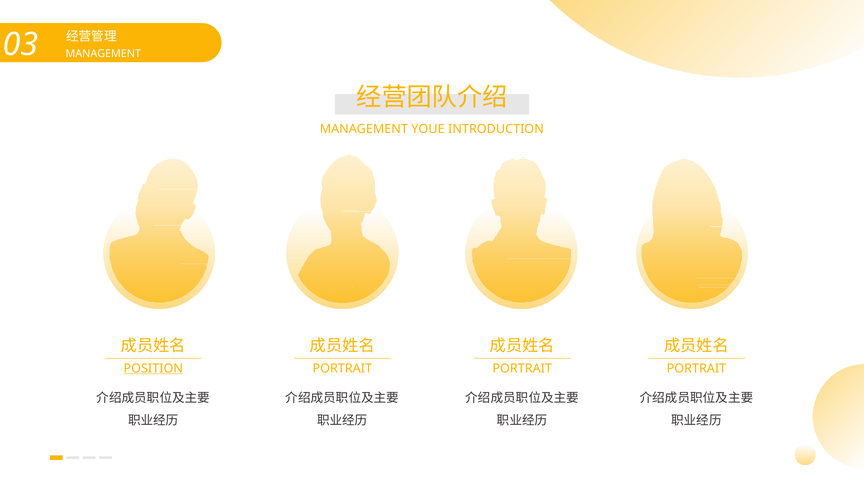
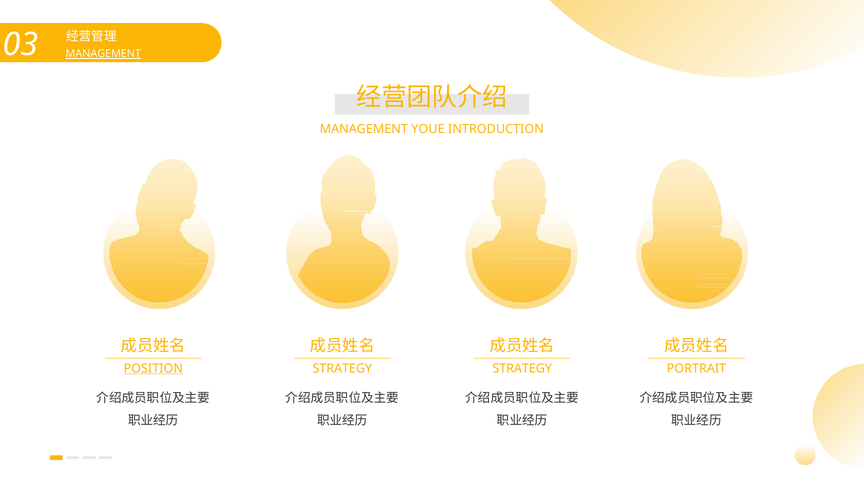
MANAGEMENT at (103, 54) underline: none -> present
PORTRAIT at (342, 368): PORTRAIT -> STRATEGY
PORTRAIT at (522, 368): PORTRAIT -> STRATEGY
